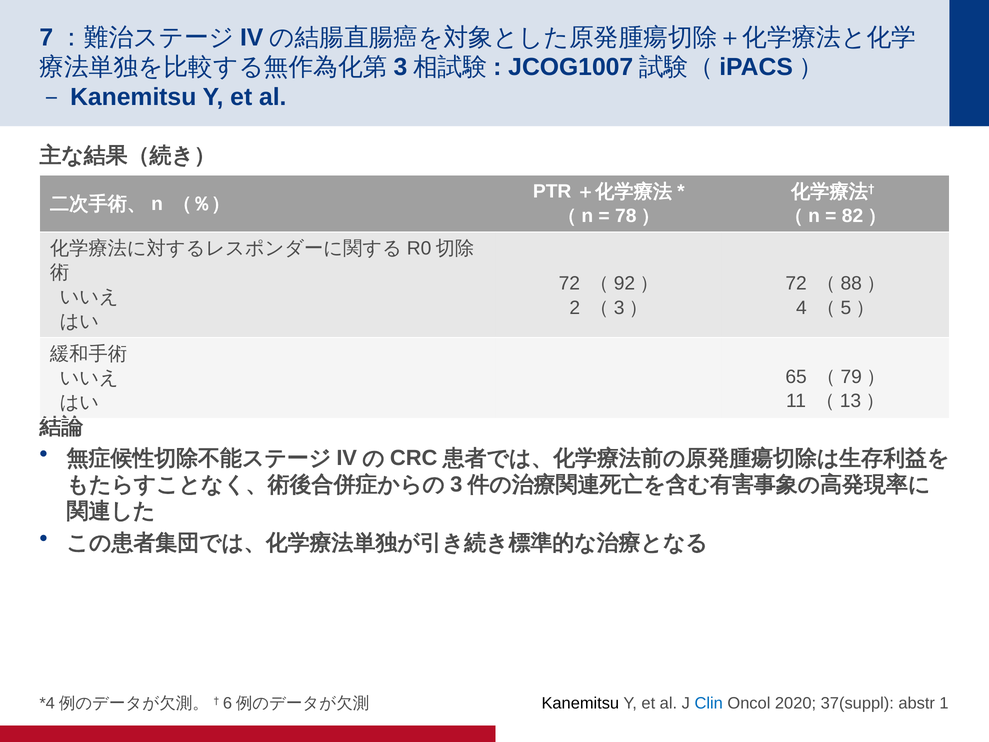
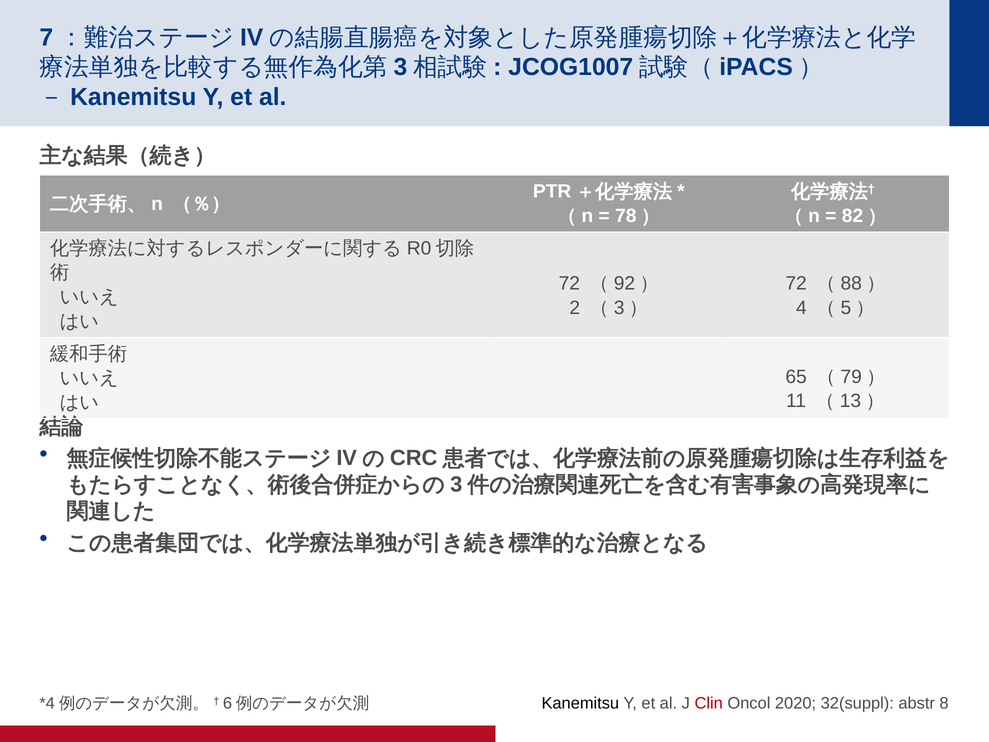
Clin colour: blue -> red
37(suppl: 37(suppl -> 32(suppl
1: 1 -> 8
